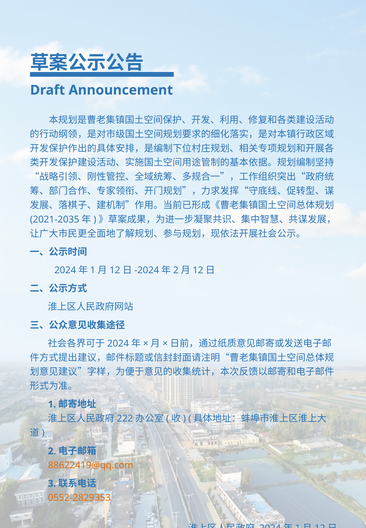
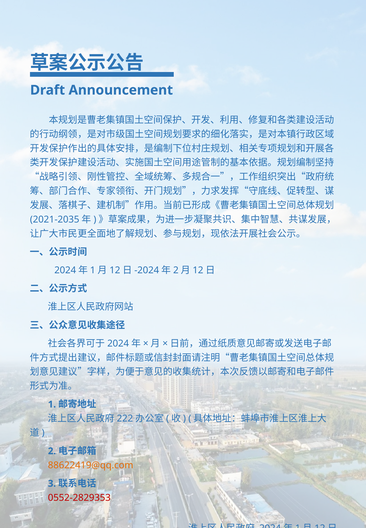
0552-2829353 colour: orange -> red
